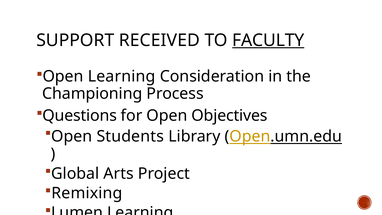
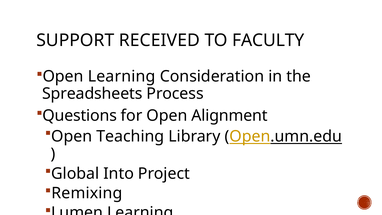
FACULTY underline: present -> none
Championing: Championing -> Spreadsheets
Objectives: Objectives -> Alignment
Students: Students -> Teaching
Arts: Arts -> Into
